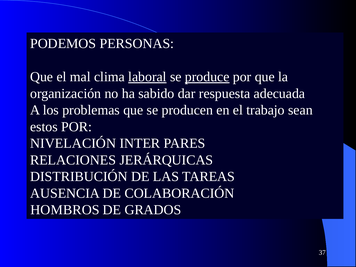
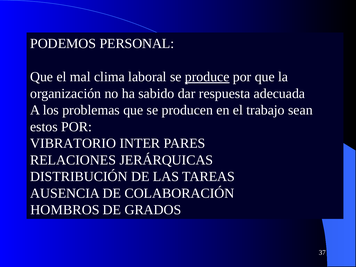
PERSONAS: PERSONAS -> PERSONAL
laboral underline: present -> none
NIVELACIÓN: NIVELACIÓN -> VIBRATORIO
